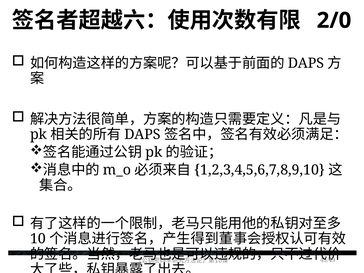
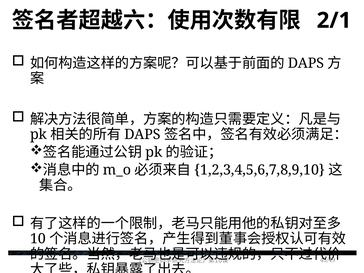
2/0: 2/0 -> 2/1
